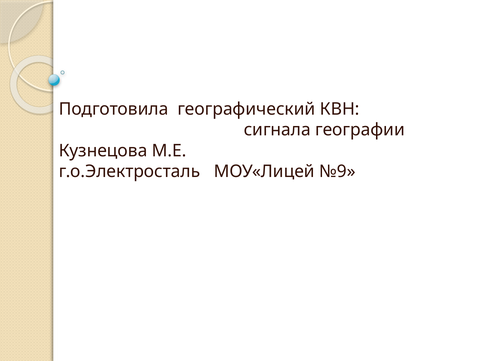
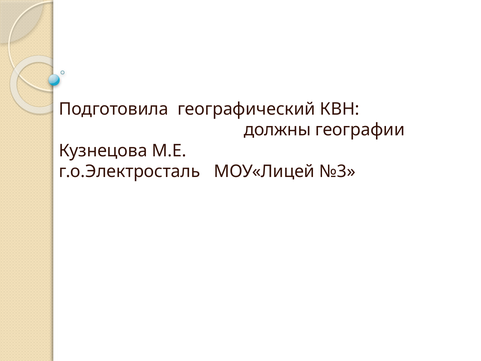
сигнала: сигнала -> должны
№9: №9 -> №3
